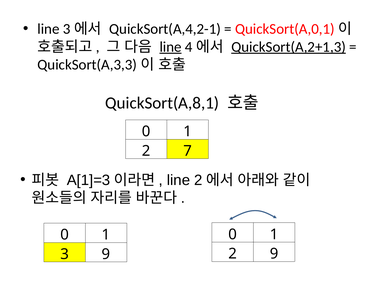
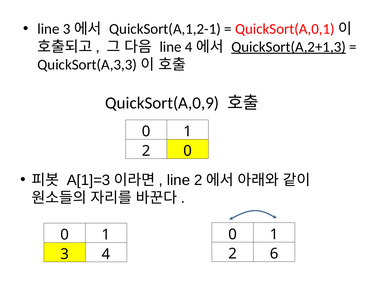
QuickSort(A,4,2-1: QuickSort(A,4,2-1 -> QuickSort(A,1,2-1
line at (171, 47) underline: present -> none
QuickSort(A,8,1: QuickSort(A,8,1 -> QuickSort(A,0,9
2 7: 7 -> 0
2 9: 9 -> 6
3 9: 9 -> 4
